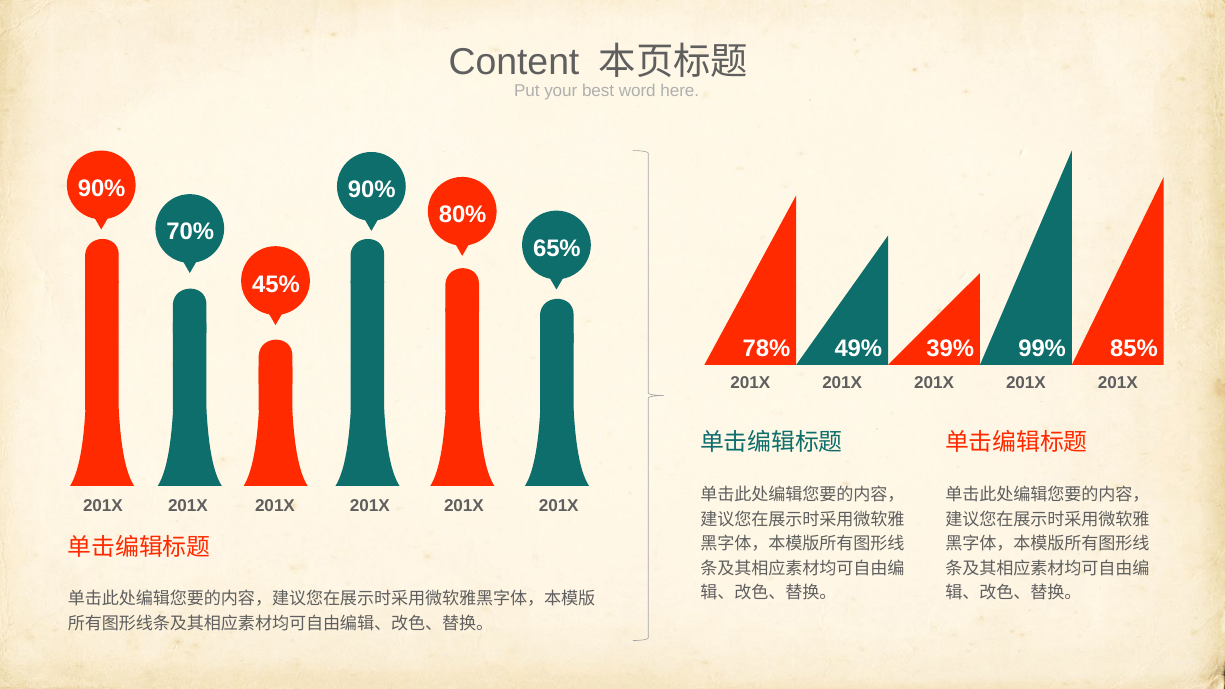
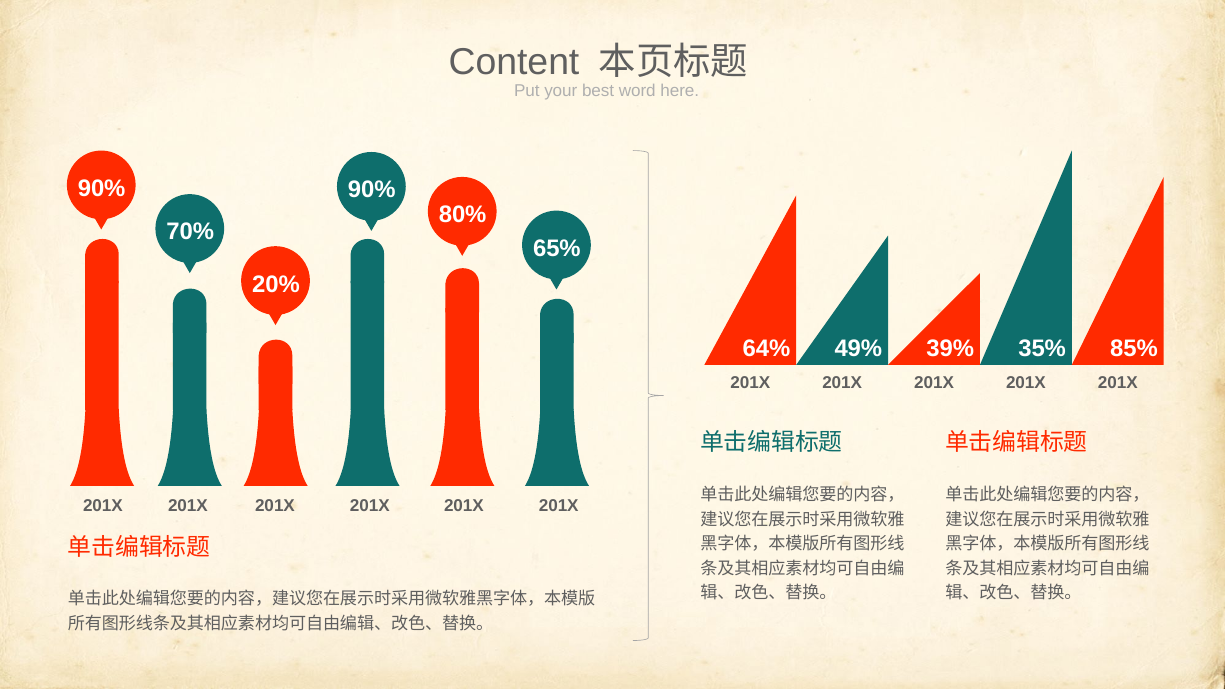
45%: 45% -> 20%
78%: 78% -> 64%
99%: 99% -> 35%
